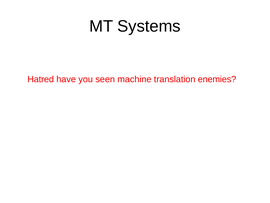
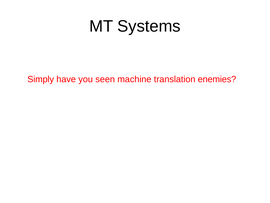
Hatred: Hatred -> Simply
